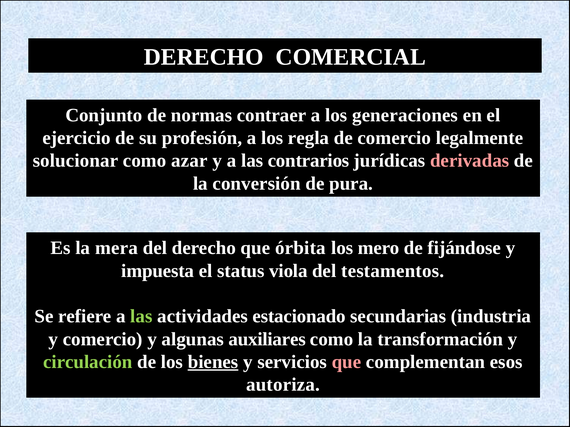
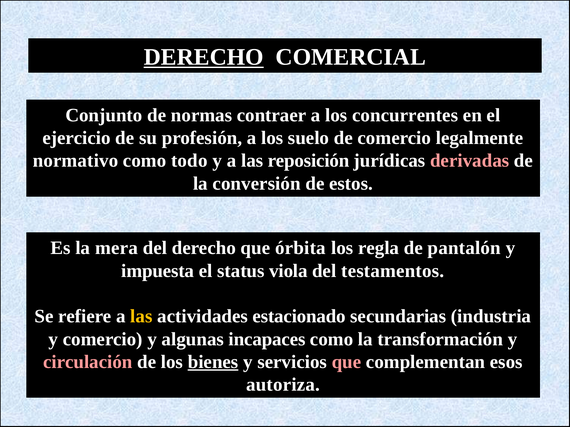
DERECHO at (204, 57) underline: none -> present
generaciones: generaciones -> concurrentes
regla: regla -> suelo
solucionar: solucionar -> normativo
azar: azar -> todo
contrarios: contrarios -> reposición
pura: pura -> estos
mero: mero -> regla
fijándose: fijándose -> pantalón
las at (141, 317) colour: light green -> yellow
auxiliares: auxiliares -> incapaces
circulación colour: light green -> pink
